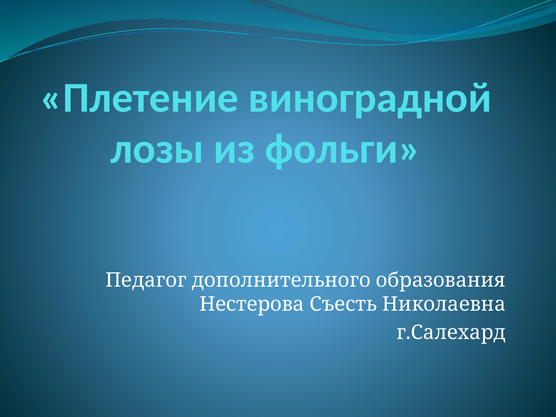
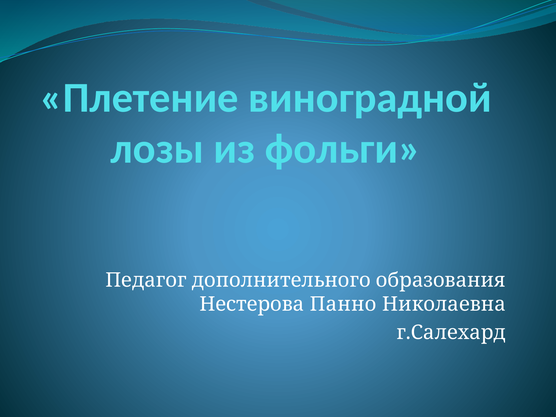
Съесть: Съесть -> Панно
